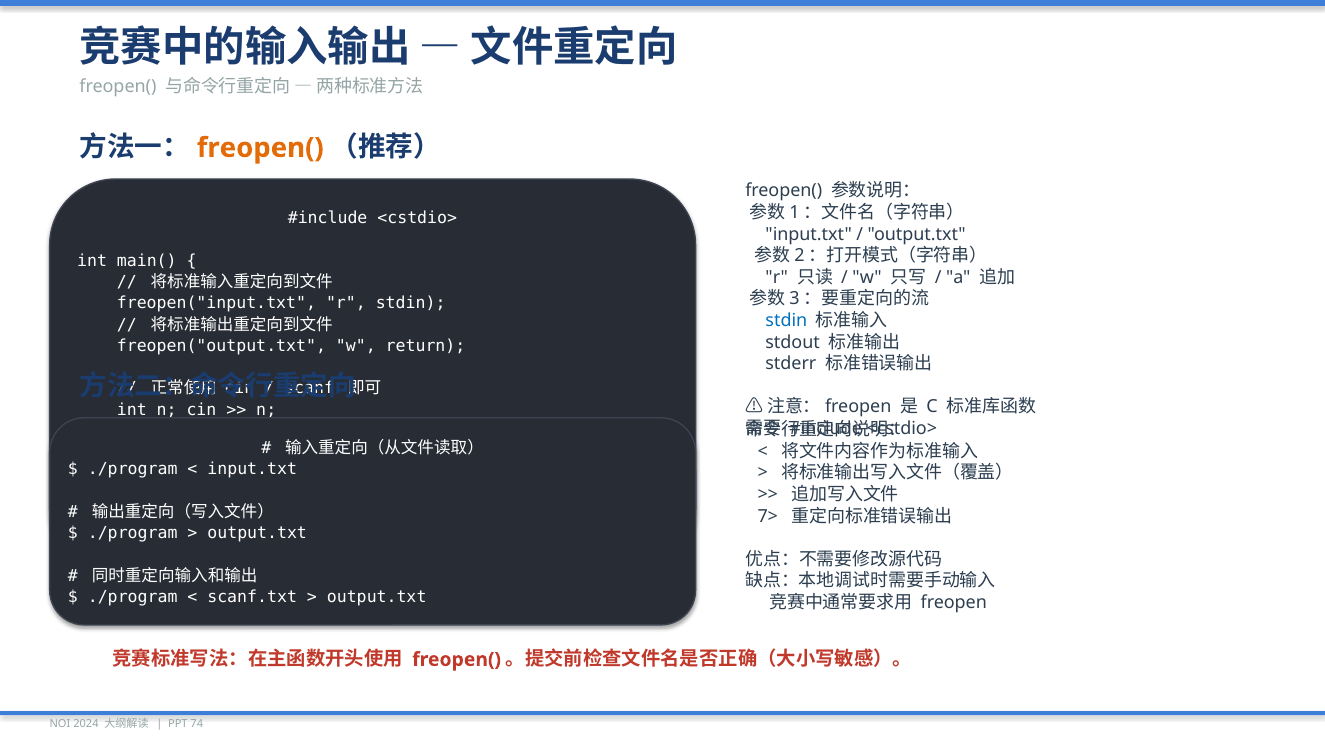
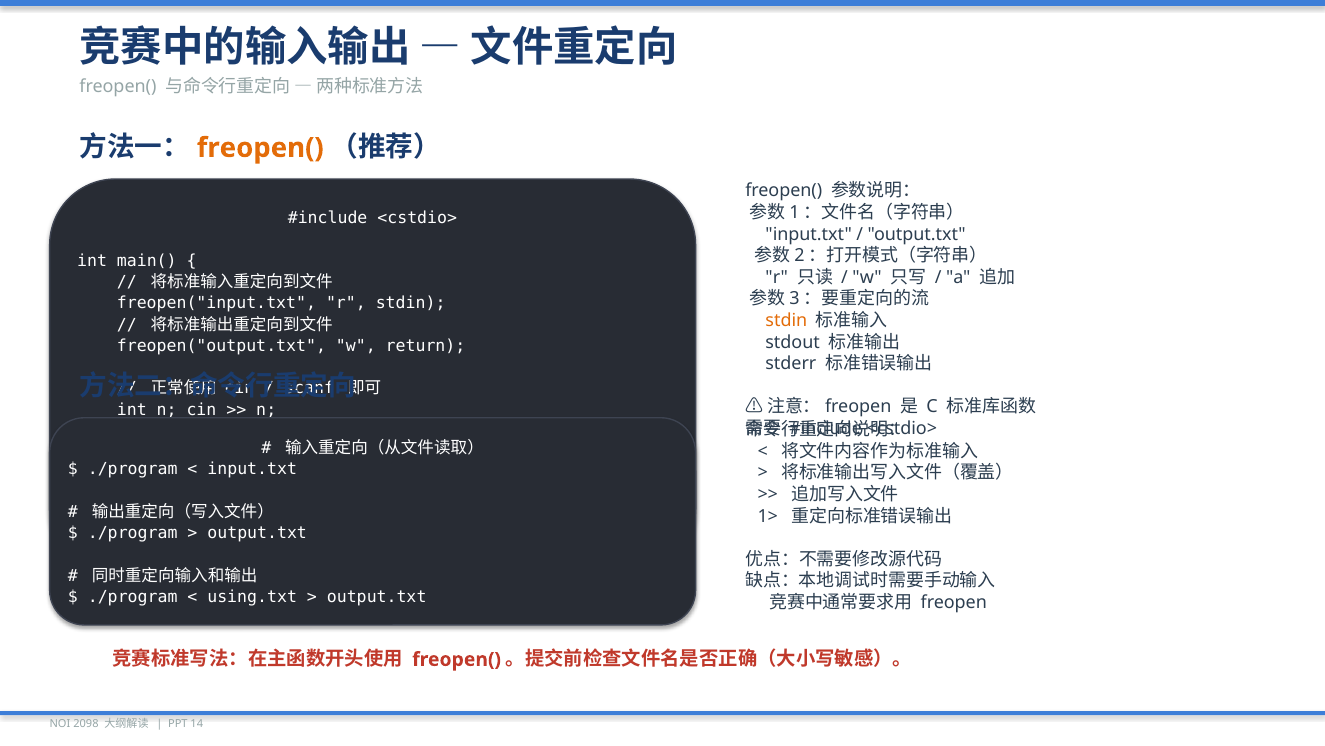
stdin at (786, 320) colour: blue -> orange
7>: 7> -> 1>
scanf.txt: scanf.txt -> using.txt
2024: 2024 -> 2098
74: 74 -> 14
